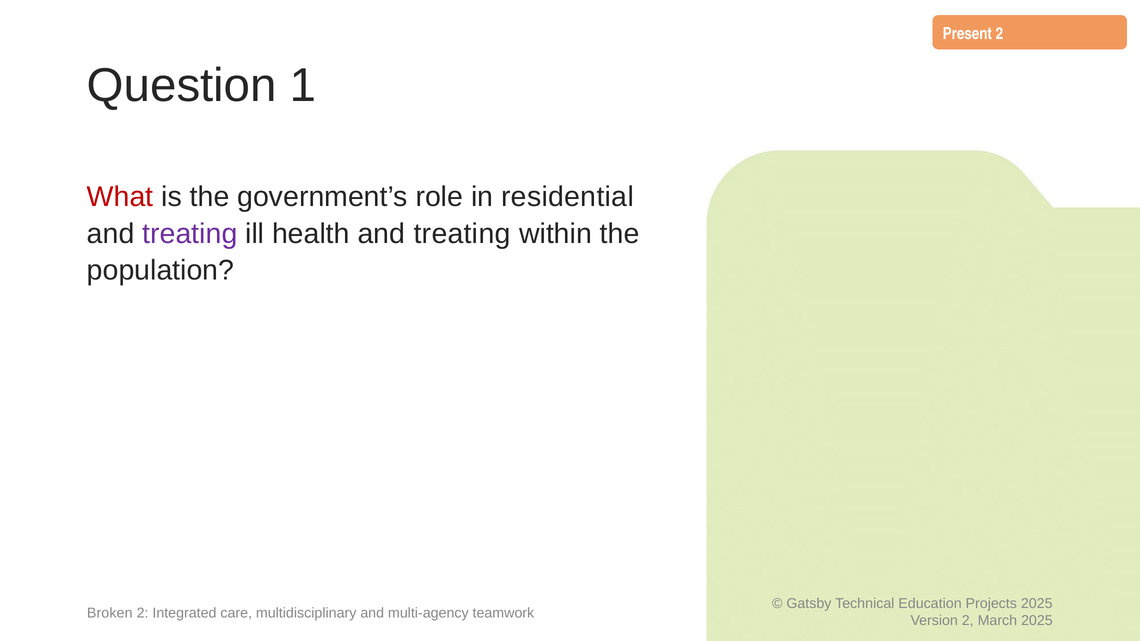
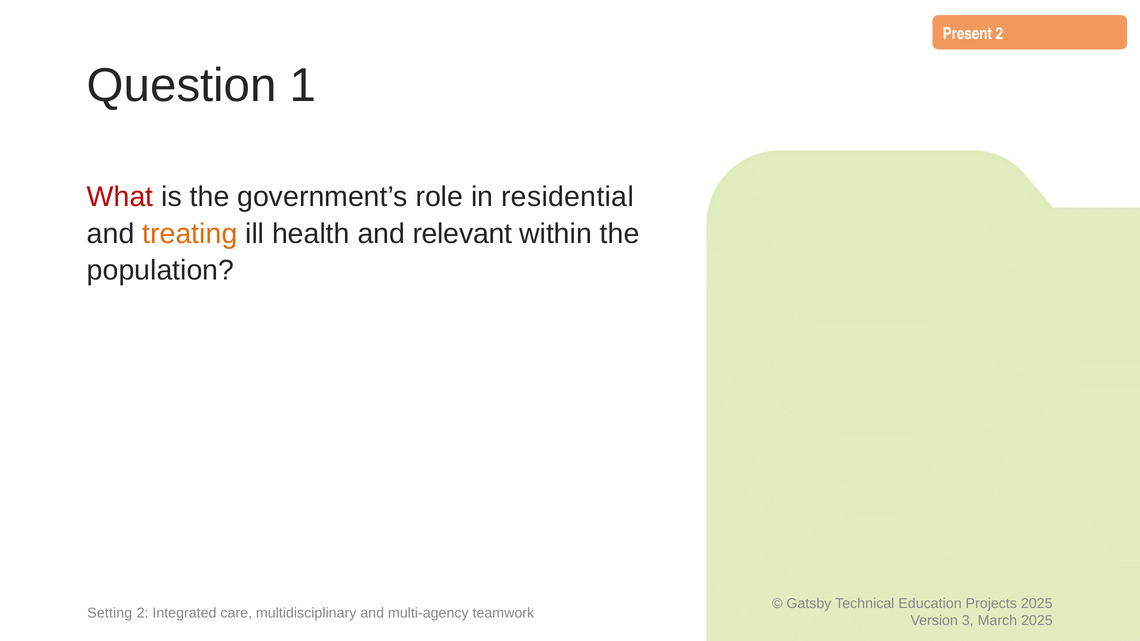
treating at (190, 234) colour: purple -> orange
health and treating: treating -> relevant
Broken: Broken -> Setting
2 at (968, 621): 2 -> 3
